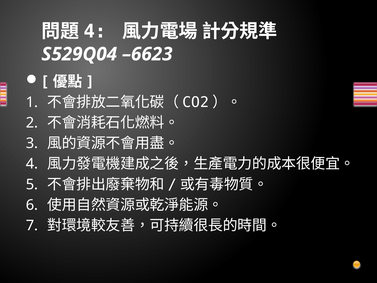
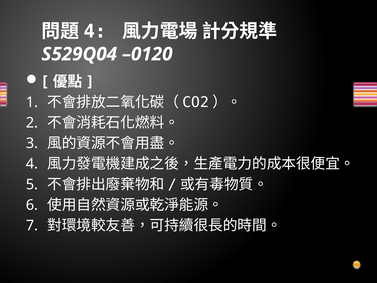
–6623: –6623 -> –0120
